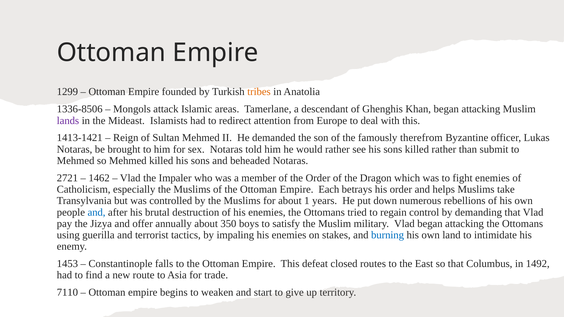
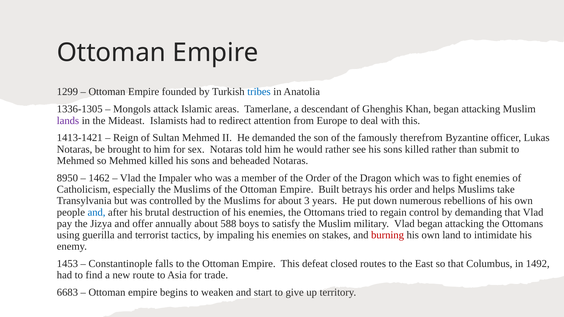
tribes colour: orange -> blue
1336-8506: 1336-8506 -> 1336-1305
2721: 2721 -> 8950
Each: Each -> Built
1: 1 -> 3
350: 350 -> 588
burning colour: blue -> red
7110: 7110 -> 6683
